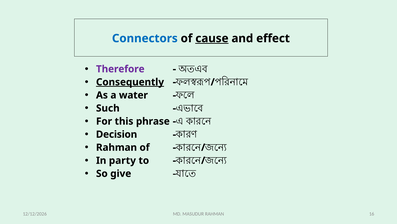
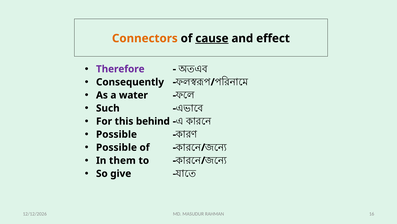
Connectors colour: blue -> orange
Consequently underline: present -> none
phrase: phrase -> behind
Decision at (117, 134): Decision -> Possible
Rahman at (116, 147): Rahman -> Possible
party: party -> them
